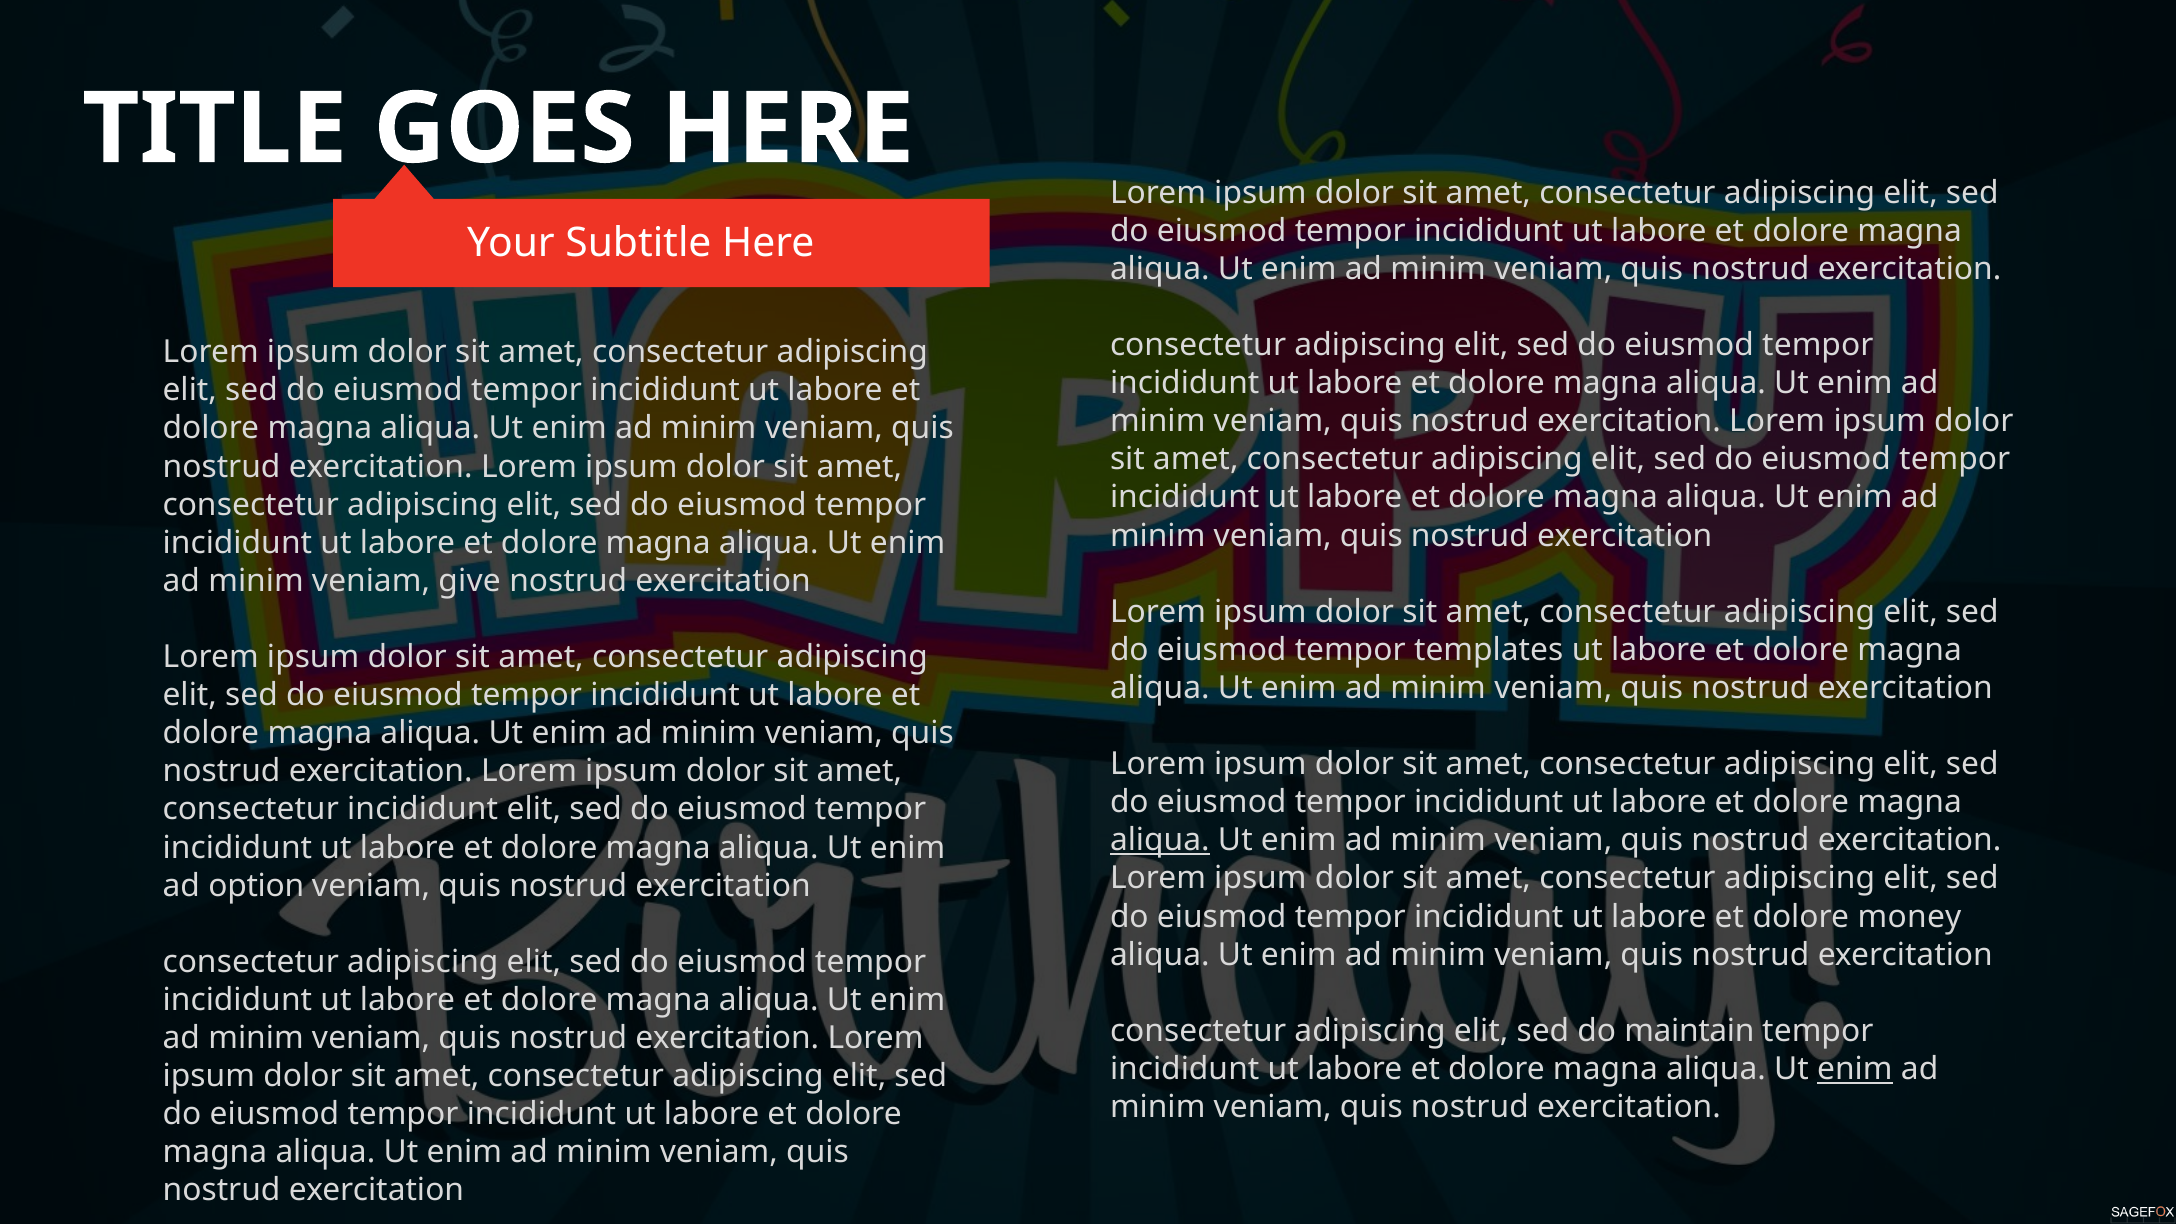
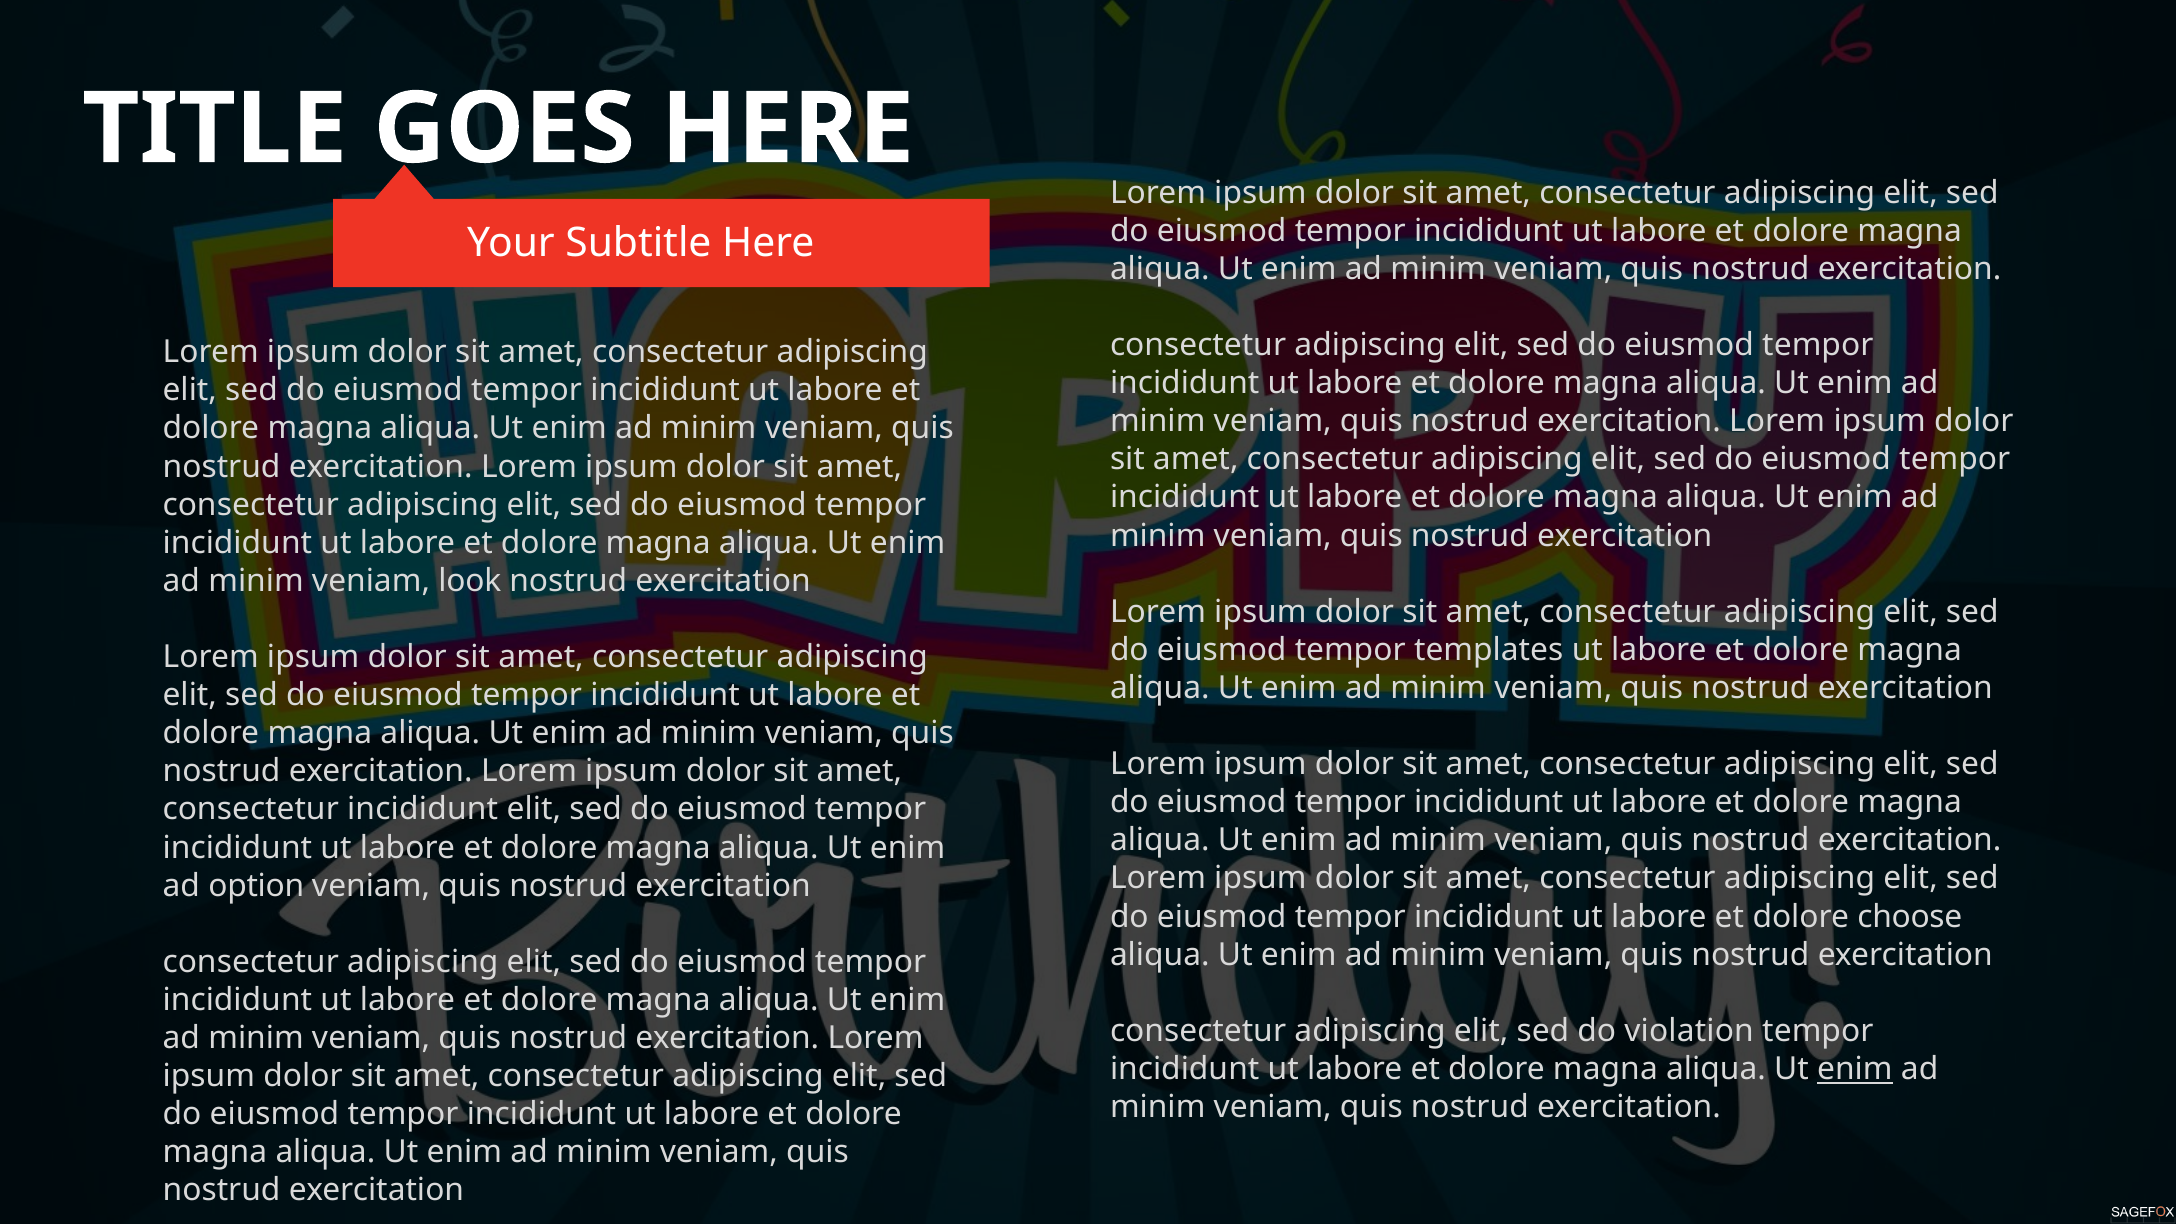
give: give -> look
aliqua at (1160, 840) underline: present -> none
money: money -> choose
maintain: maintain -> violation
